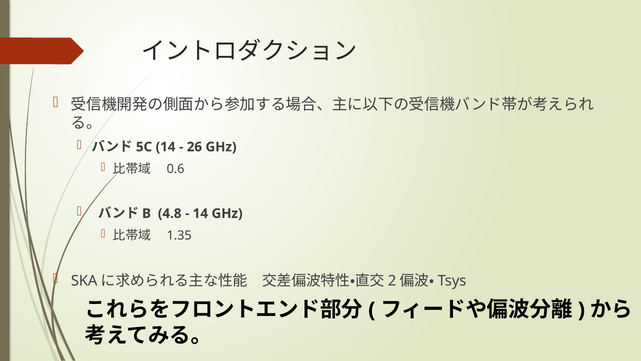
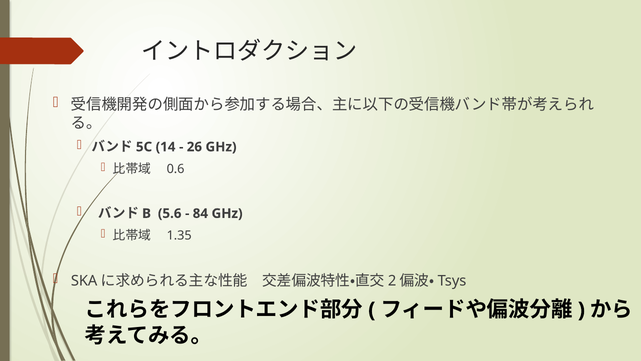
4.8: 4.8 -> 5.6
14 at (200, 213): 14 -> 84
